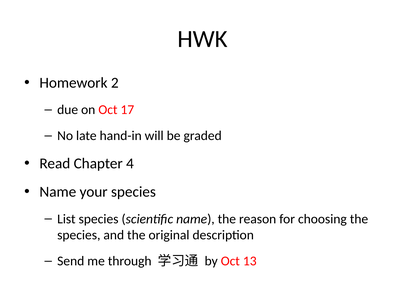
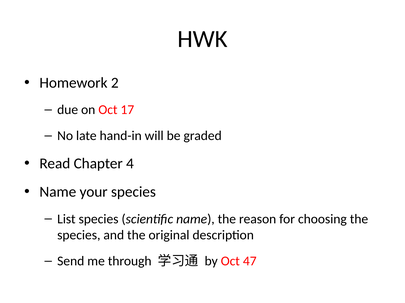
13: 13 -> 47
